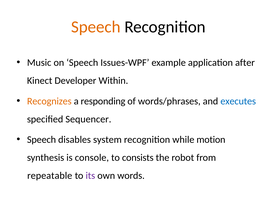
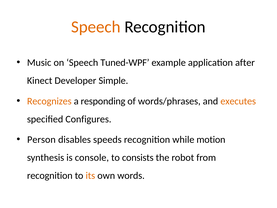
Issues-WPF: Issues-WPF -> Tuned-WPF
Within: Within -> Simple
executes colour: blue -> orange
Sequencer: Sequencer -> Configures
Speech at (42, 139): Speech -> Person
system: system -> speeds
repeatable at (50, 175): repeatable -> recognition
its colour: purple -> orange
